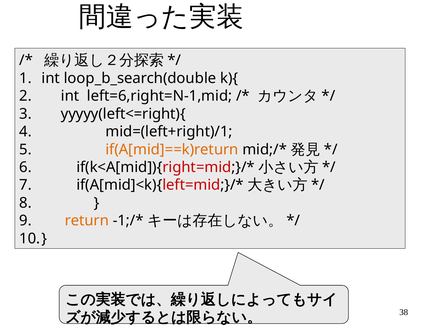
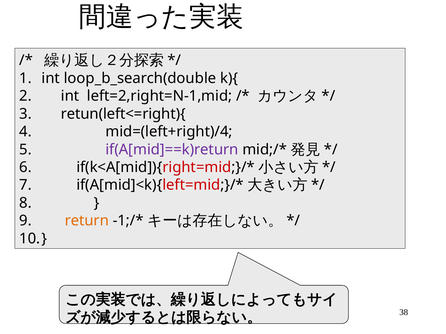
left=6,right=N-1,mid: left=6,right=N-1,mid -> left=2,right=N-1,mid
yyyyy(left<=right){: yyyyy(left<=right){ -> retun(left<=right){
mid=(left+right)/1: mid=(left+right)/1 -> mid=(left+right)/4
if(A[mid]==k)return colour: orange -> purple
